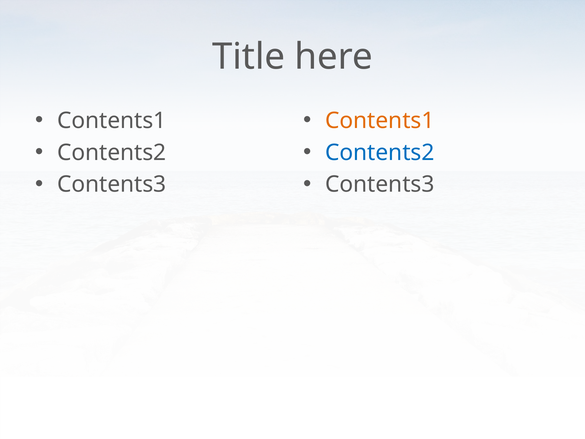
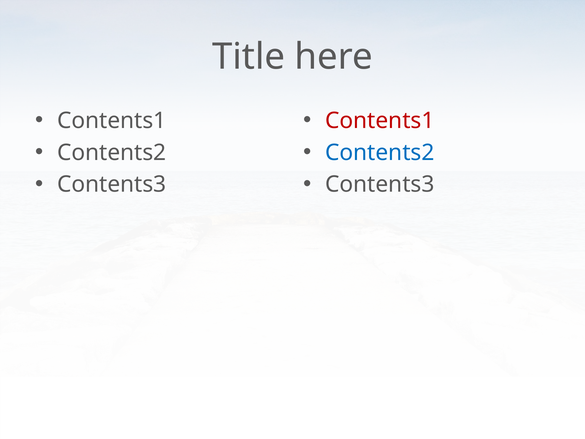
Contents1 at (380, 121) colour: orange -> red
